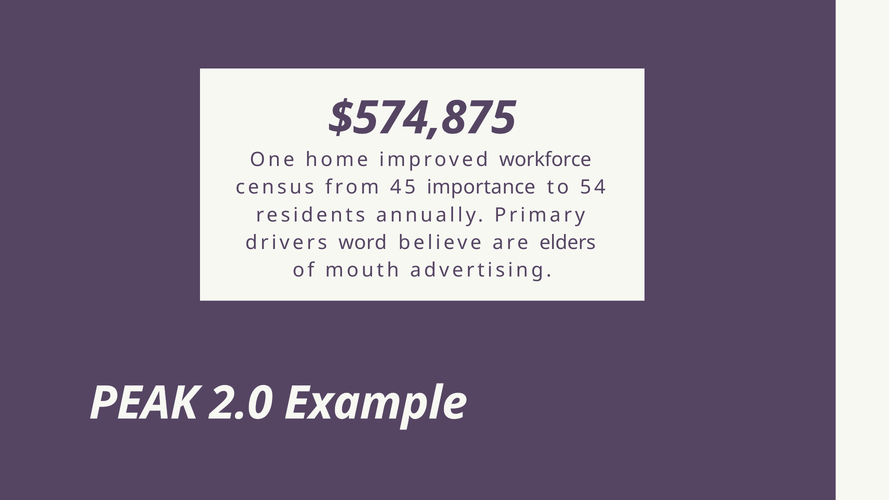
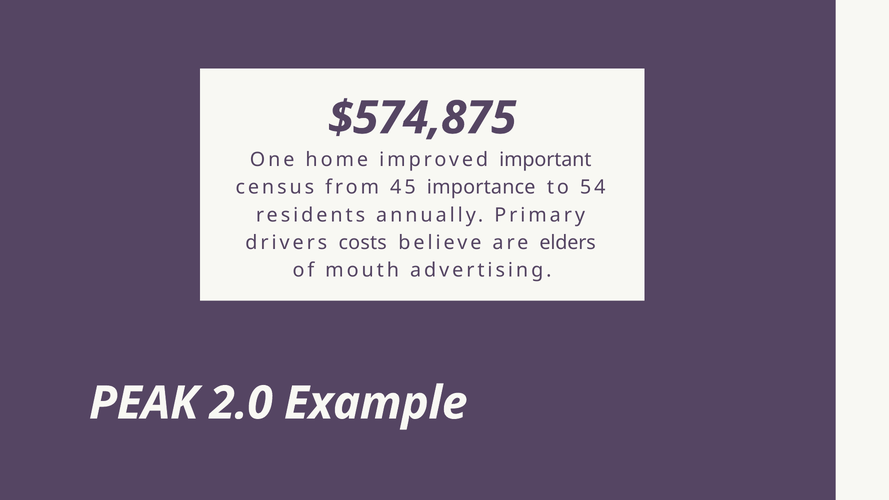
workforce: workforce -> important
word: word -> costs
